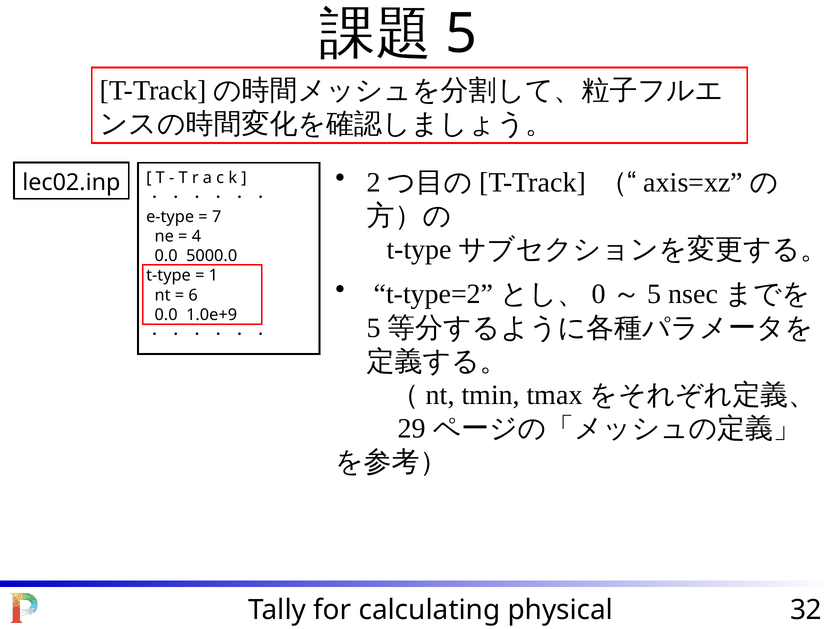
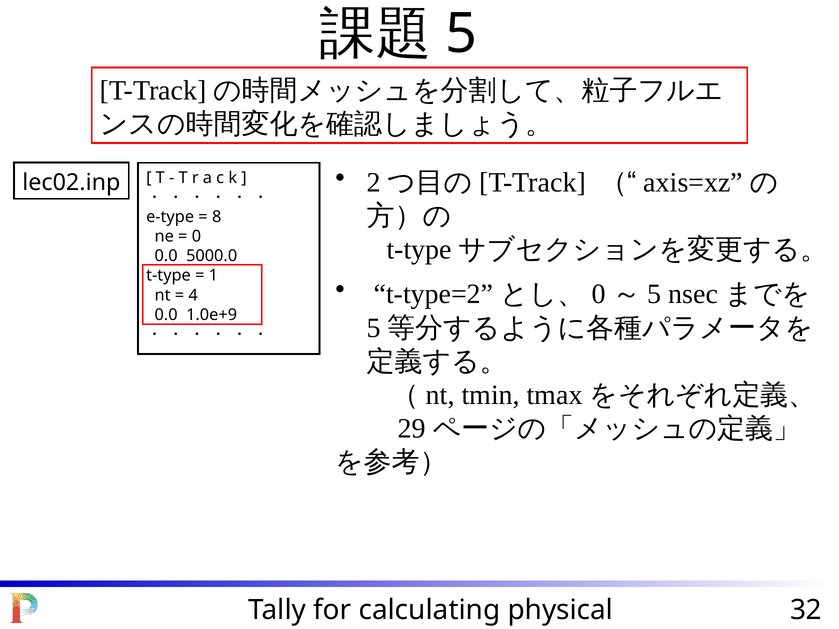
7: 7 -> 8
4: 4 -> 0
6: 6 -> 4
